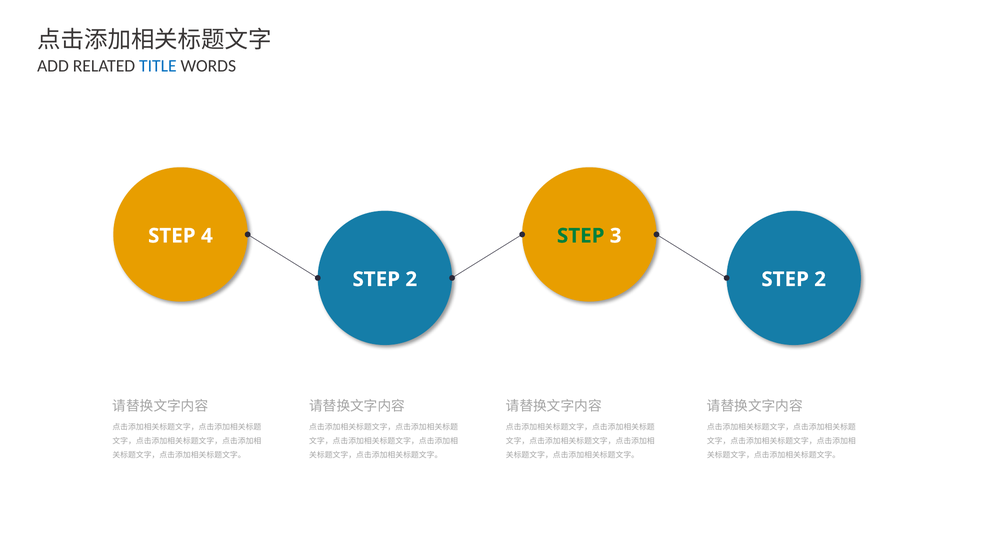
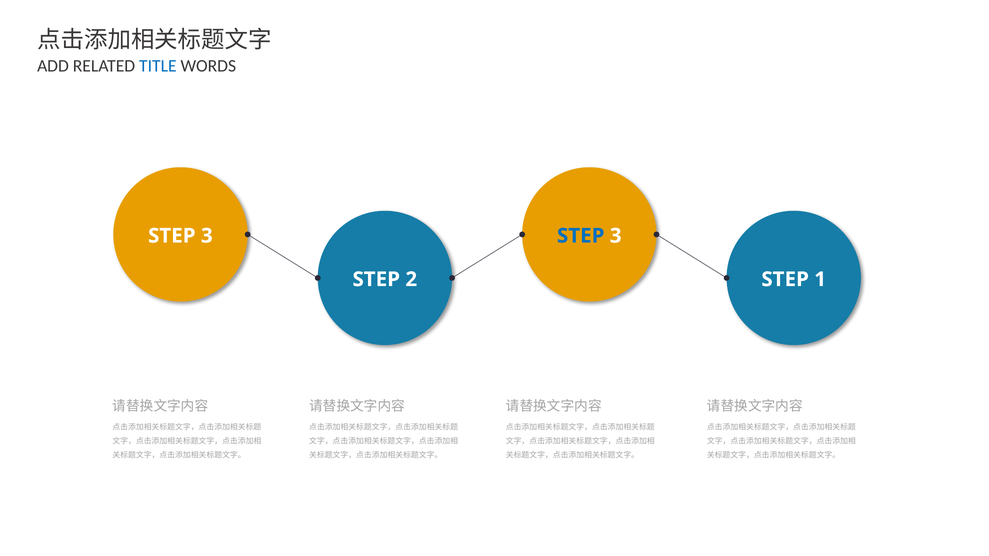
4 at (207, 236): 4 -> 3
STEP at (581, 236) colour: green -> blue
2 at (820, 279): 2 -> 1
